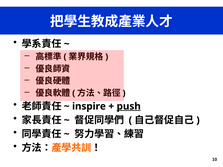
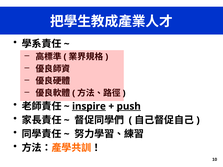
inspire underline: none -> present
